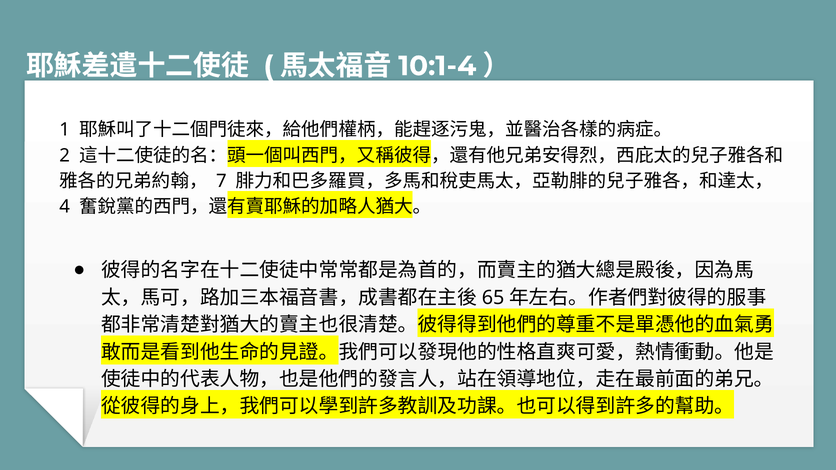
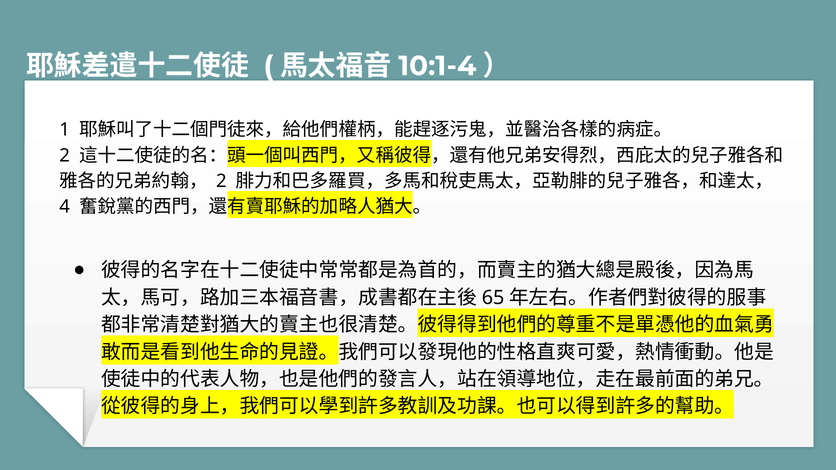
7 at (221, 181): 7 -> 2
